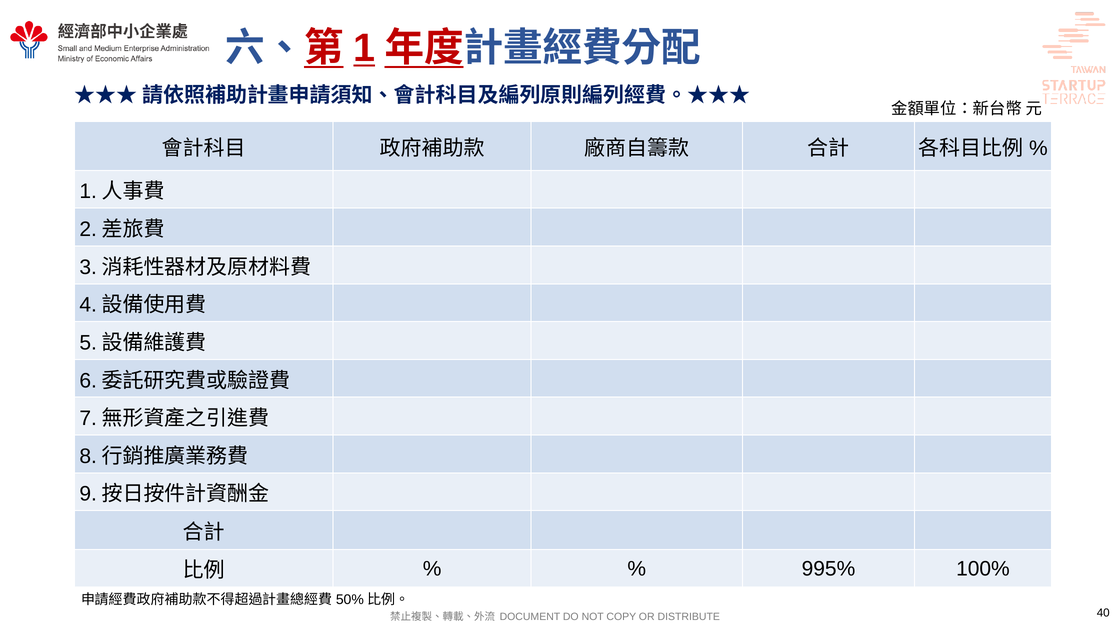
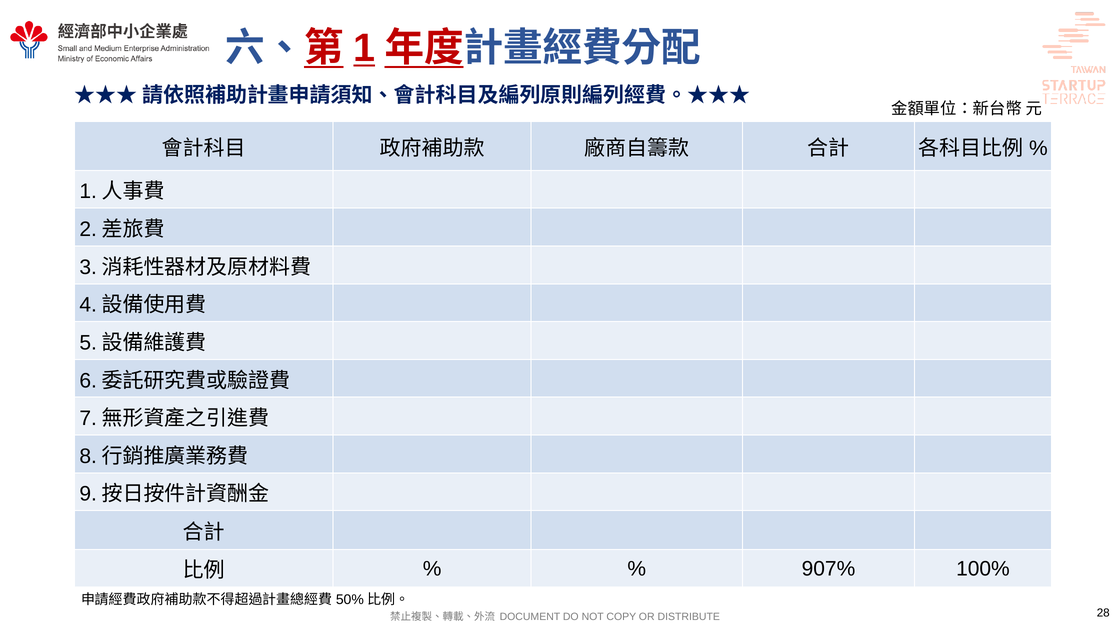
995%: 995% -> 907%
40: 40 -> 28
